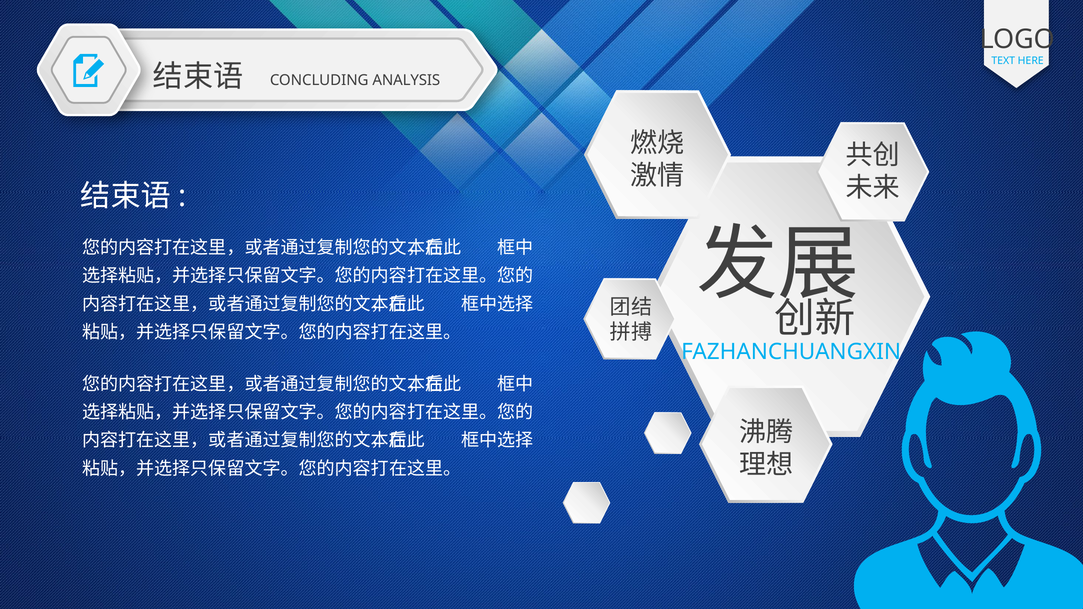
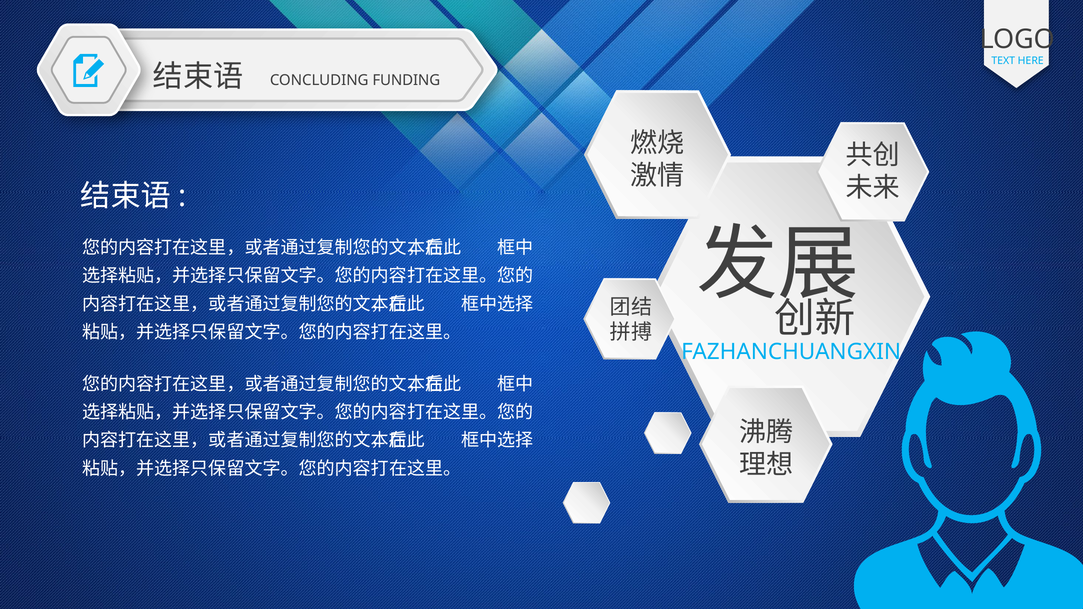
ANALYSIS: ANALYSIS -> FUNDING
